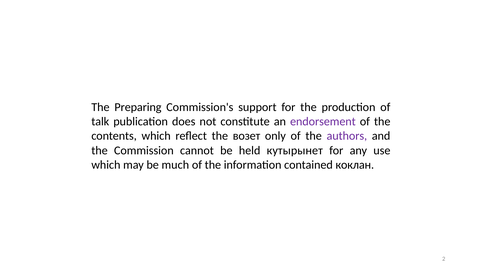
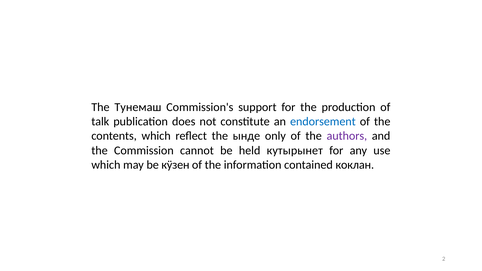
Preparing: Preparing -> Тунемаш
endorsement colour: purple -> blue
возет: возет -> ынде
much: much -> кӱзен
